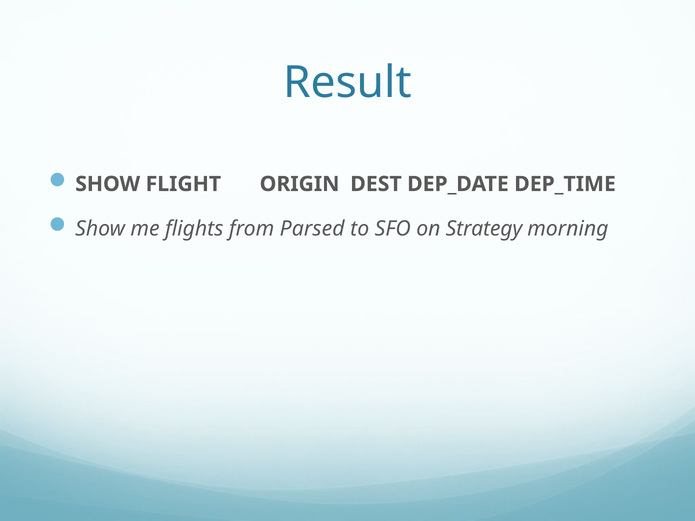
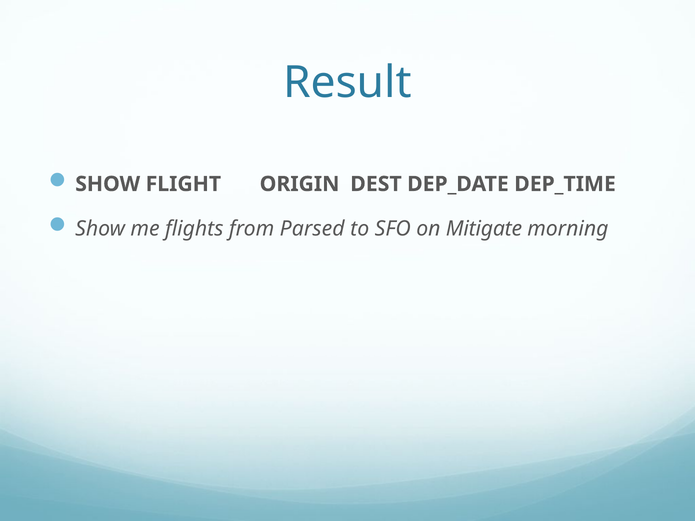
Strategy: Strategy -> Mitigate
